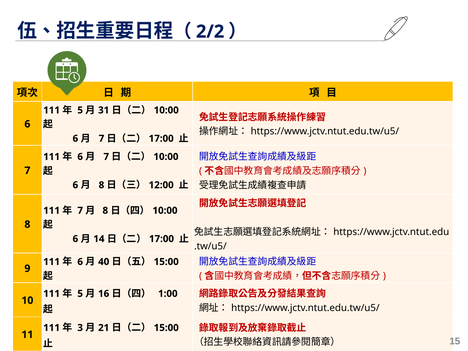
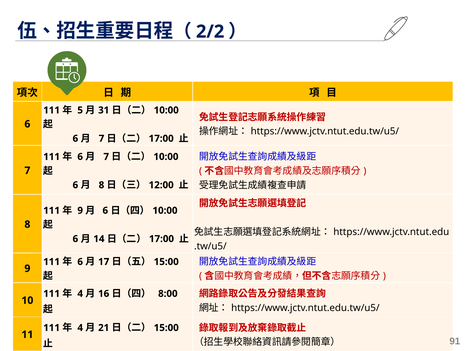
7 at (80, 211): 7 -> 9
8 at (105, 211): 8 -> 6
40: 40 -> 17
5 at (80, 294): 5 -> 4
1:00: 1:00 -> 8:00
3 at (80, 328): 3 -> 4
15: 15 -> 91
